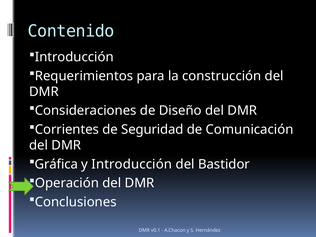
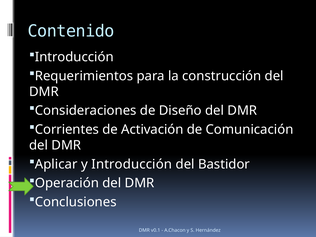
Seguridad: Seguridad -> Activación
Gráfica: Gráfica -> Aplicar
